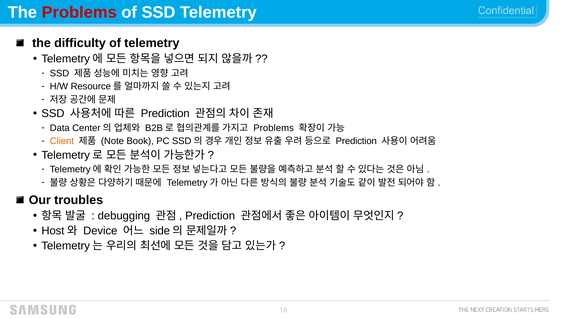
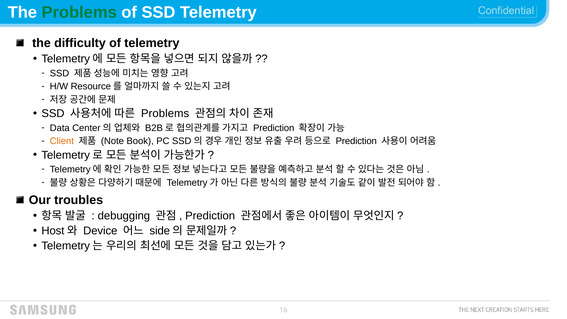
Problems at (79, 12) colour: red -> green
Prediction at (165, 114): Prediction -> Problems
Problems at (274, 128): Problems -> Prediction
